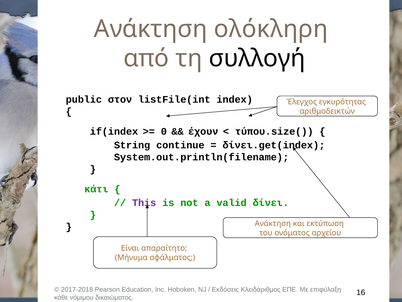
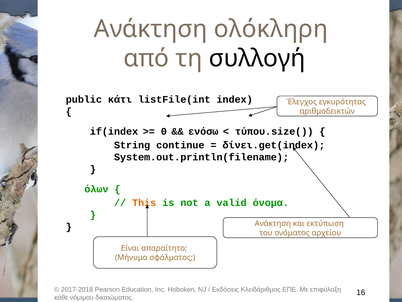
στον: στον -> κάτι
έχουν: έχουν -> ενόσω
κάτι: κάτι -> όλων
This colour: purple -> orange
δίνει: δίνει -> όνομα
